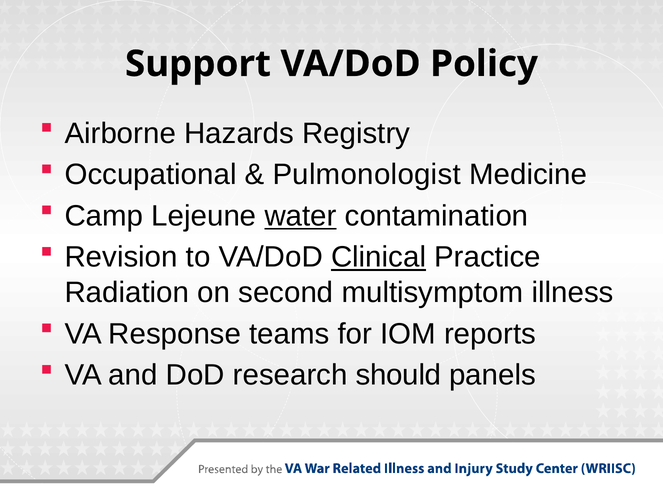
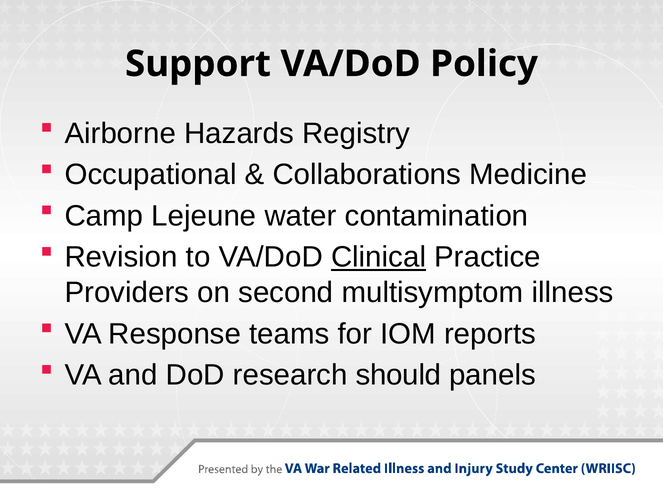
Pulmonologist: Pulmonologist -> Collaborations
water underline: present -> none
Radiation: Radiation -> Providers
